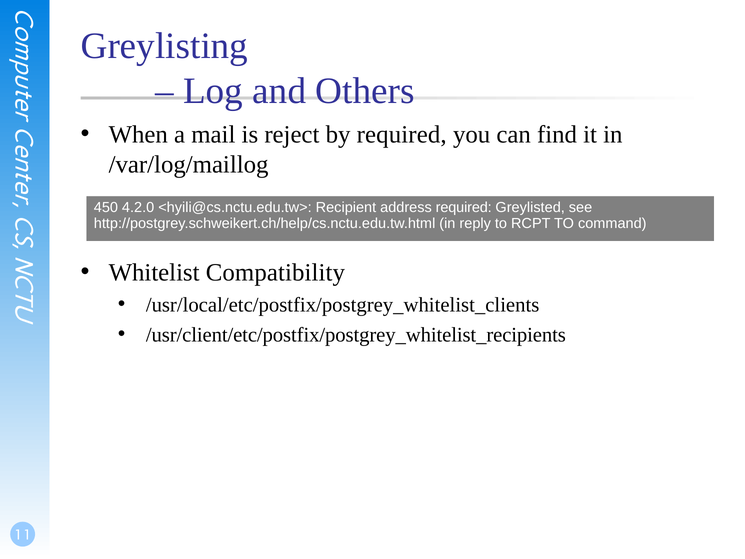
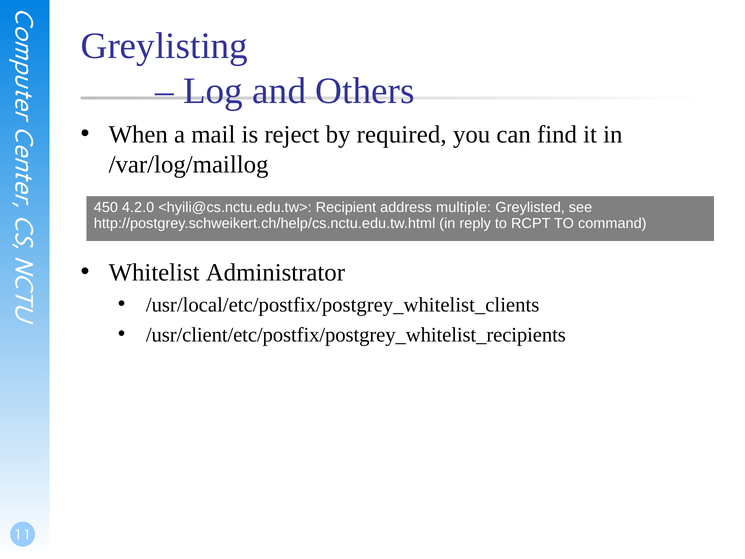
address required: required -> multiple
Compatibility: Compatibility -> Administrator
